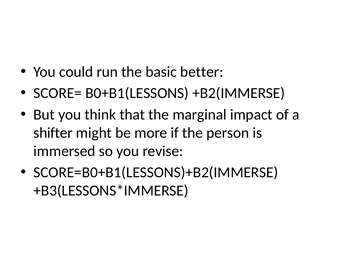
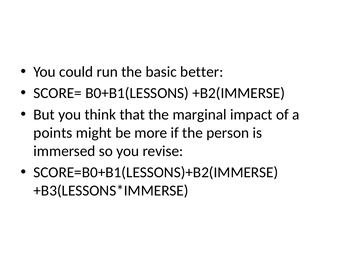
shifter: shifter -> points
